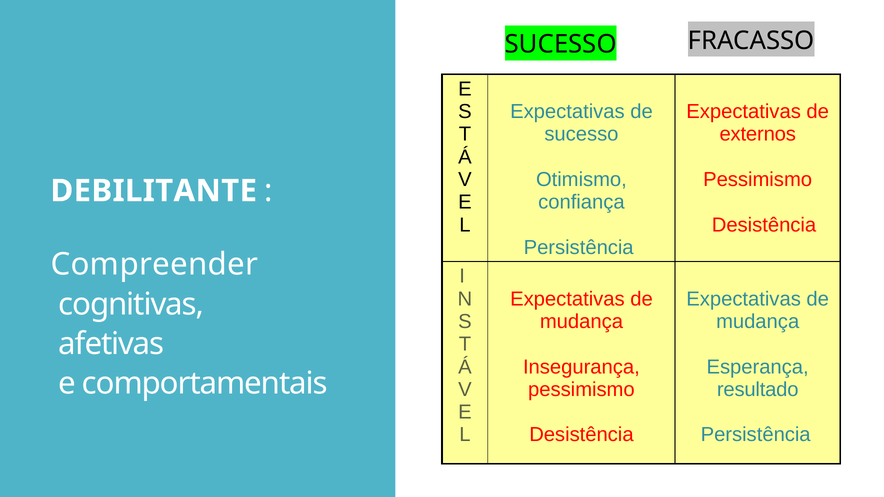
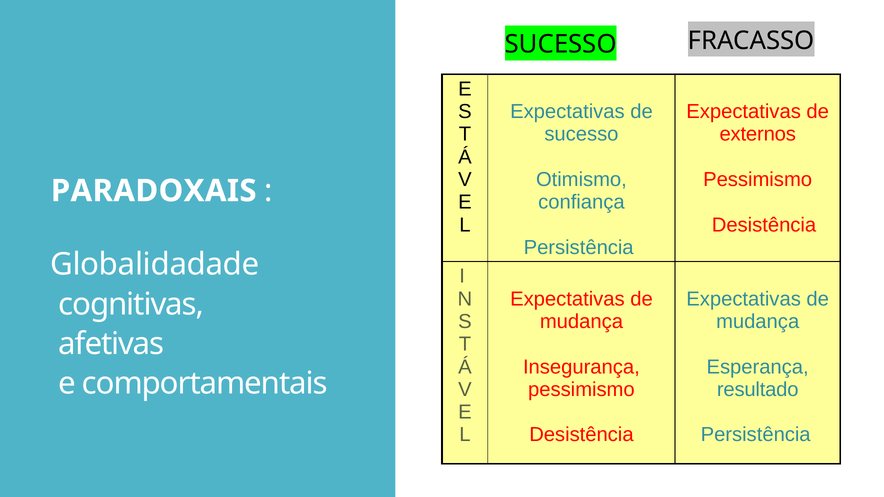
DEBILITANTE: DEBILITANTE -> PARADOXAIS
Compreender: Compreender -> Globalidadade
